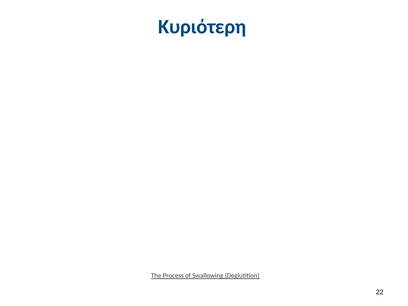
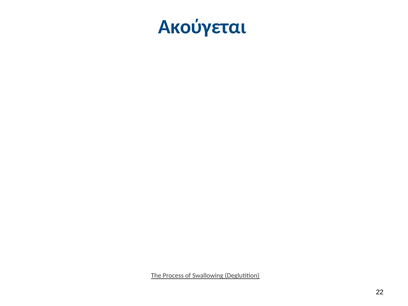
Κυριότερη: Κυριότερη -> Ακούγεται
